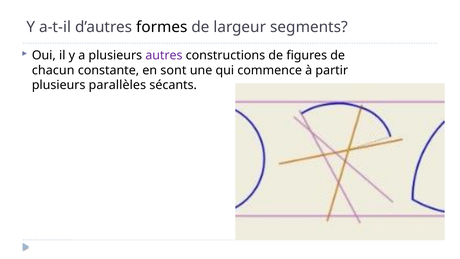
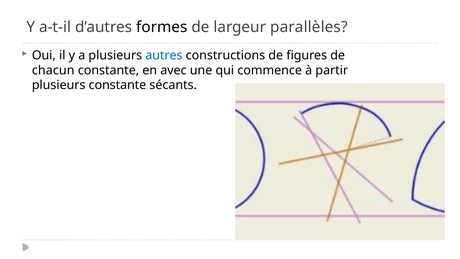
segments: segments -> parallèles
autres colour: purple -> blue
sont: sont -> avec
plusieurs parallèles: parallèles -> constante
